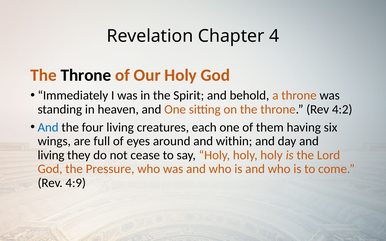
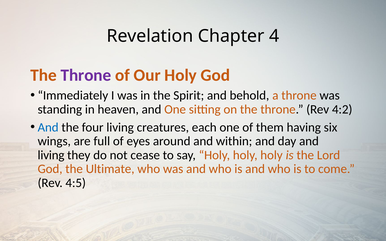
Throne at (86, 75) colour: black -> purple
Pressure: Pressure -> Ultimate
4:9: 4:9 -> 4:5
